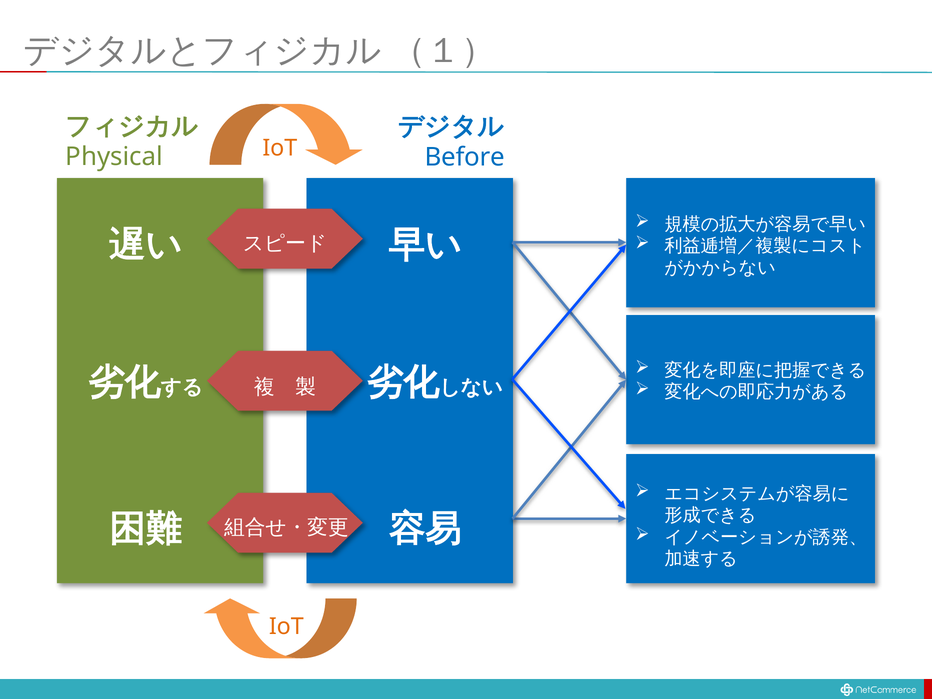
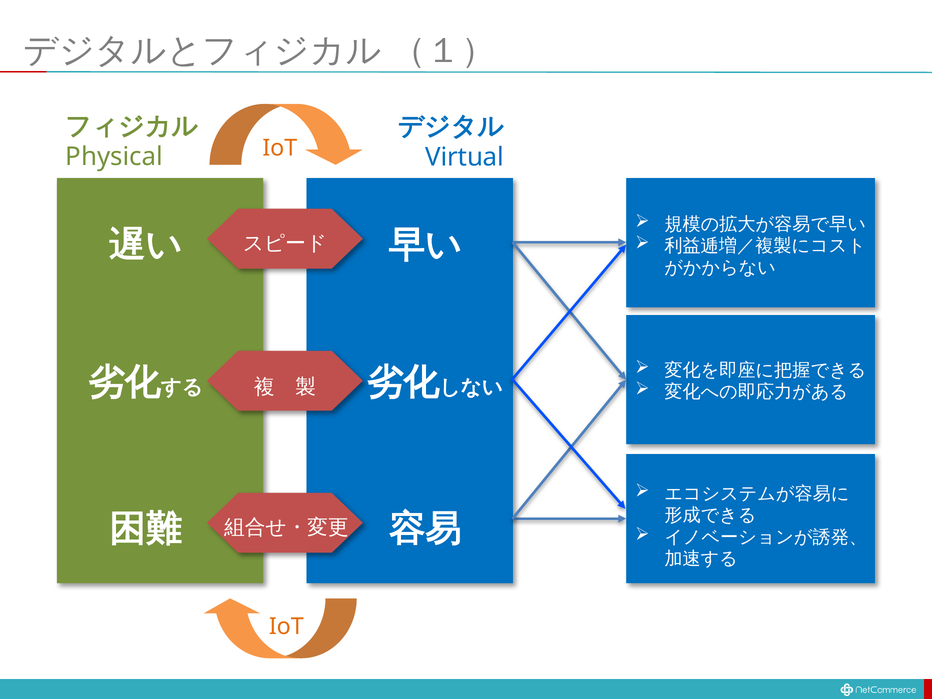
Before: Before -> Virtual
